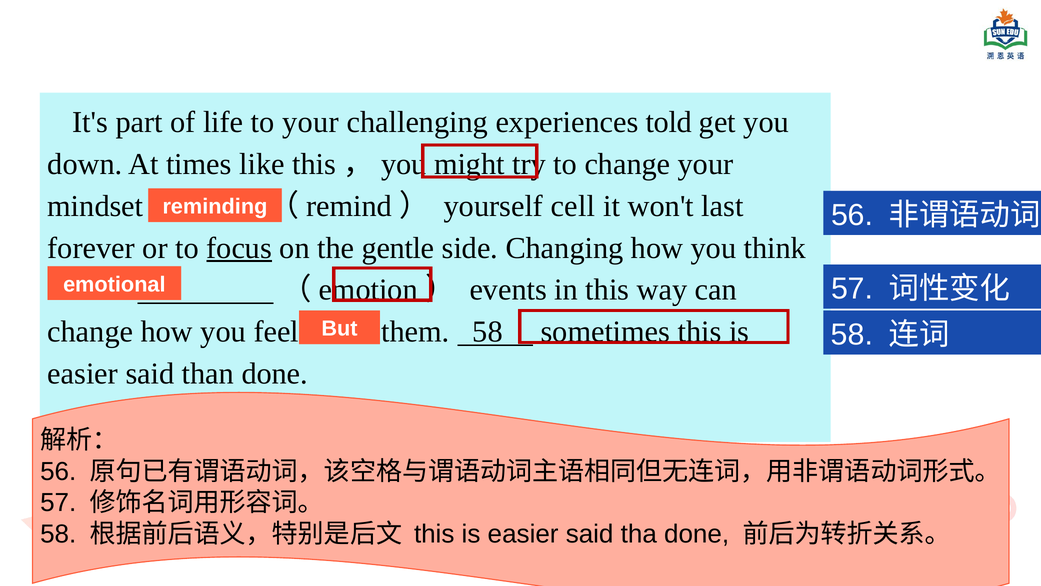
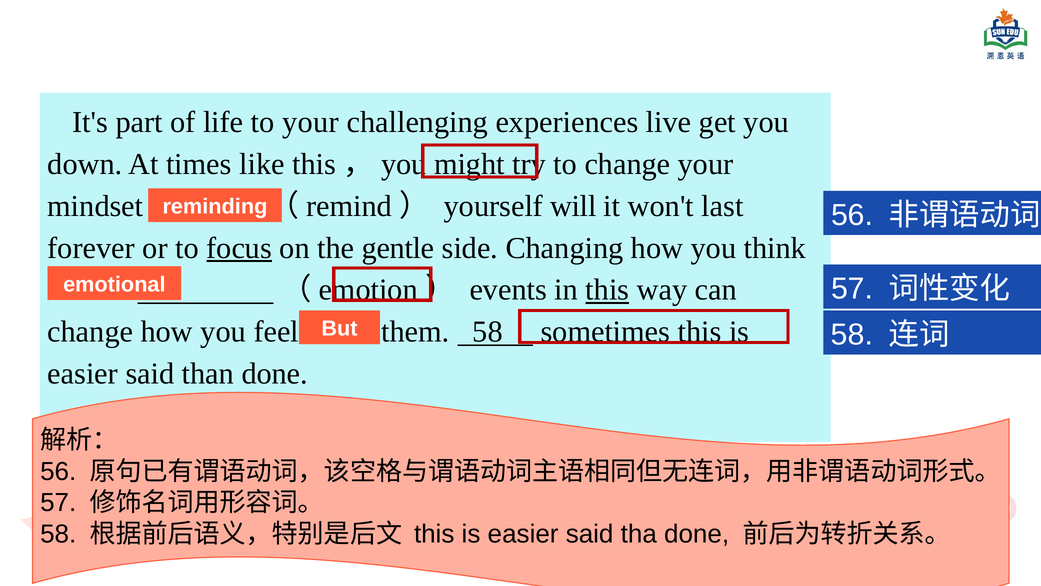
told: told -> live
cell: cell -> will
this at (607, 290) underline: none -> present
